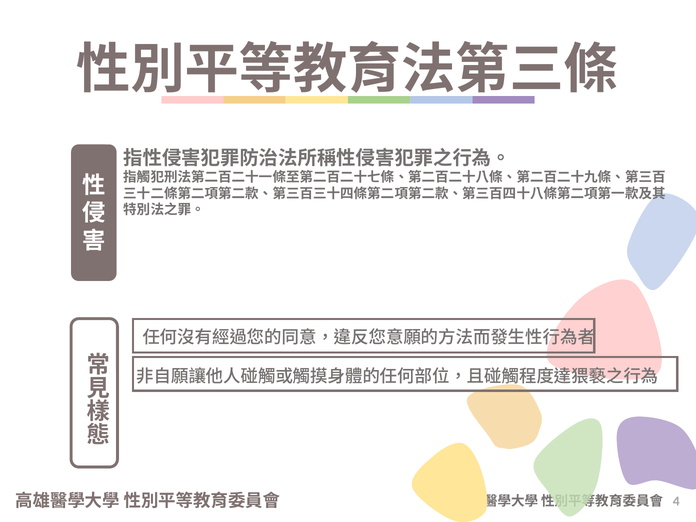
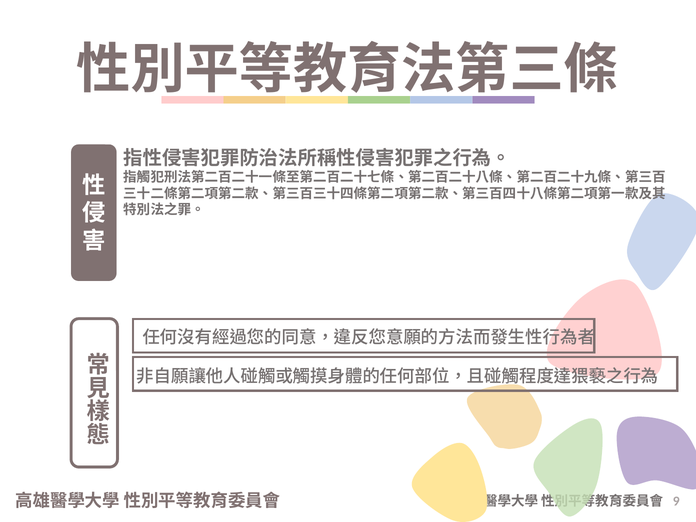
4: 4 -> 9
